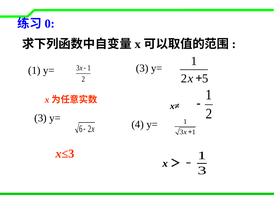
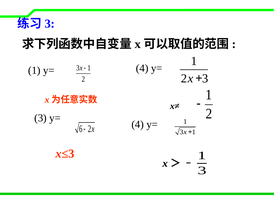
0 at (50, 24): 0 -> 3
3 at (142, 68): 3 -> 4
2 5: 5 -> 3
